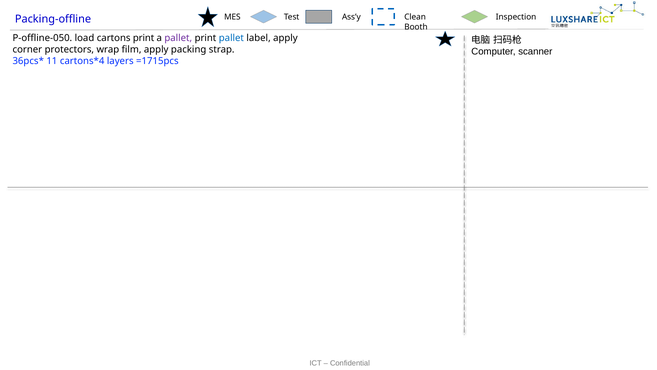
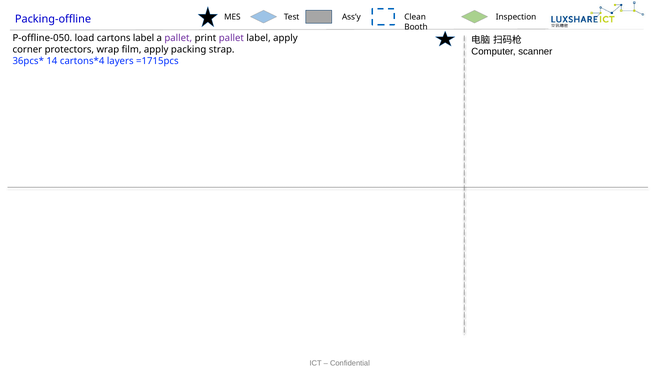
cartons print: print -> label
pallet at (231, 38) colour: blue -> purple
11: 11 -> 14
